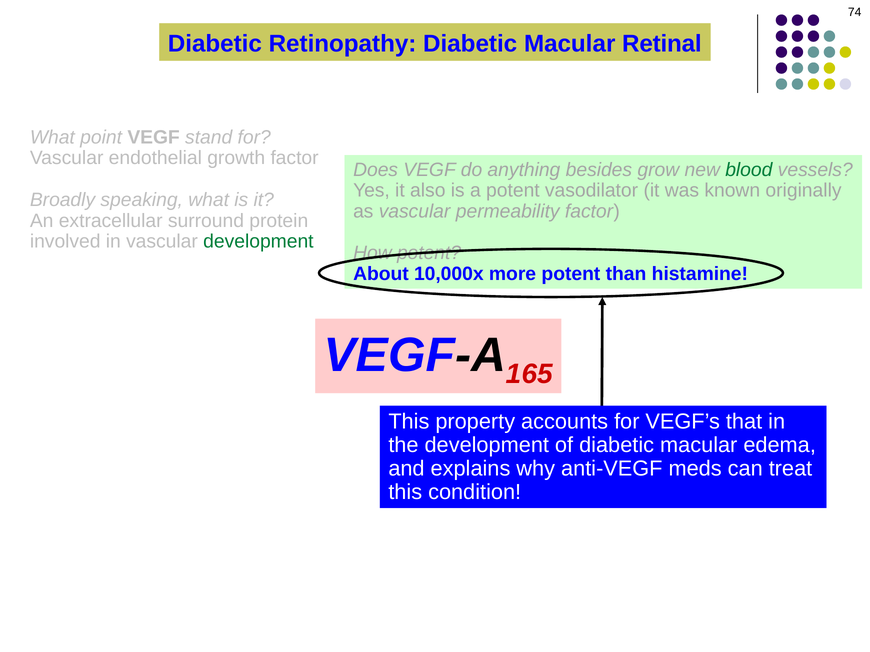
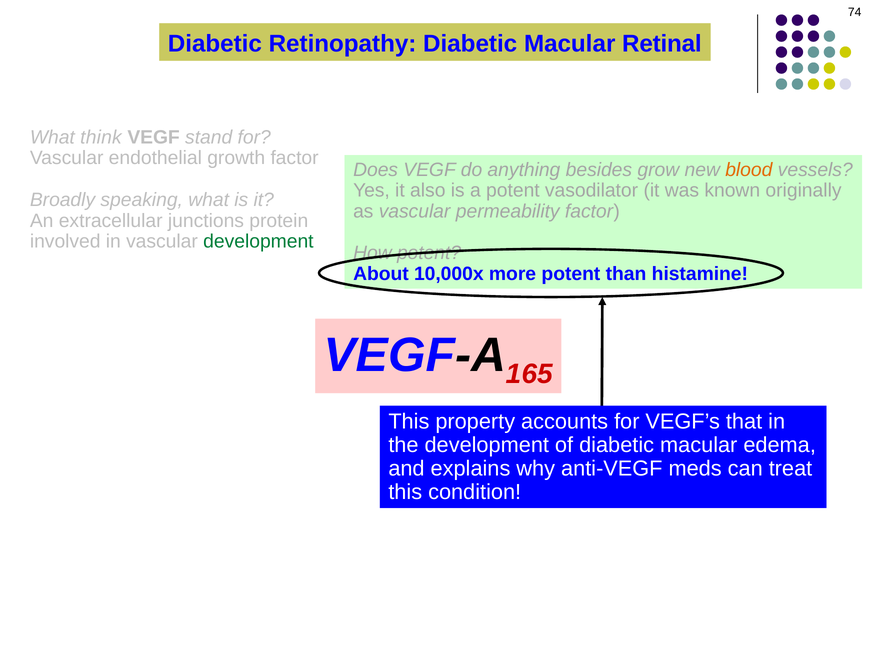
point: point -> think
blood colour: green -> orange
surround: surround -> junctions
